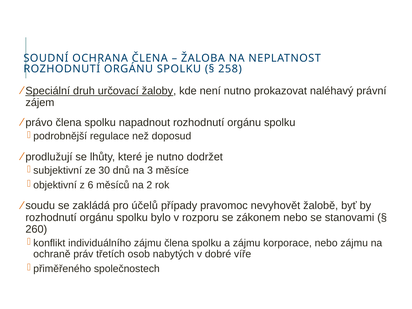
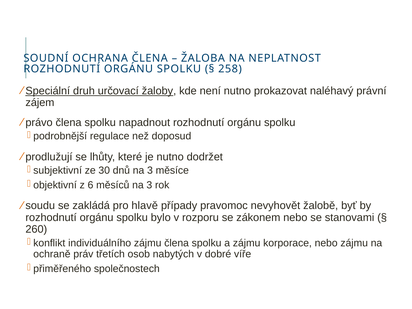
měsíců na 2: 2 -> 3
účelů: účelů -> hlavě
